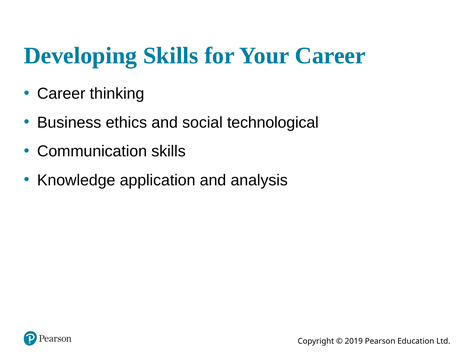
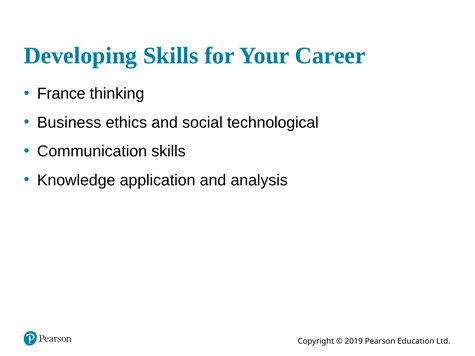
Career at (61, 94): Career -> France
